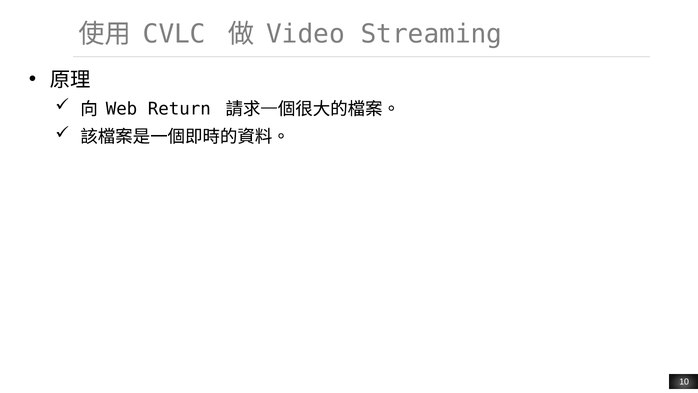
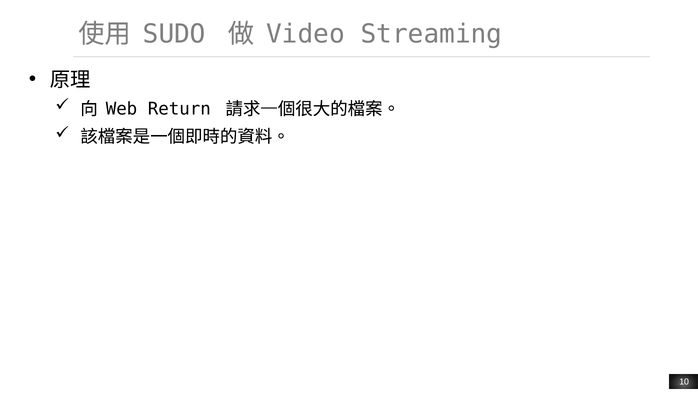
CVLC: CVLC -> SUDO
